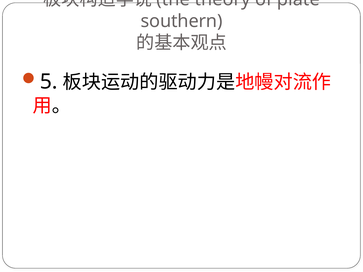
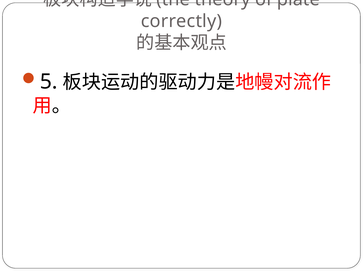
southern: southern -> correctly
